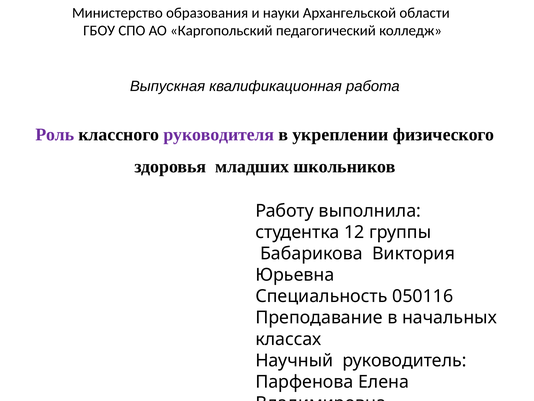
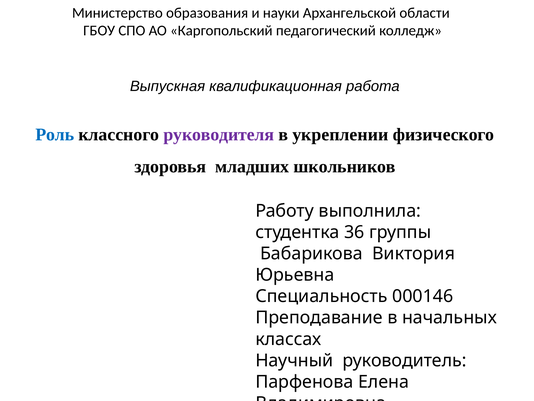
Роль colour: purple -> blue
12: 12 -> 36
050116: 050116 -> 000146
